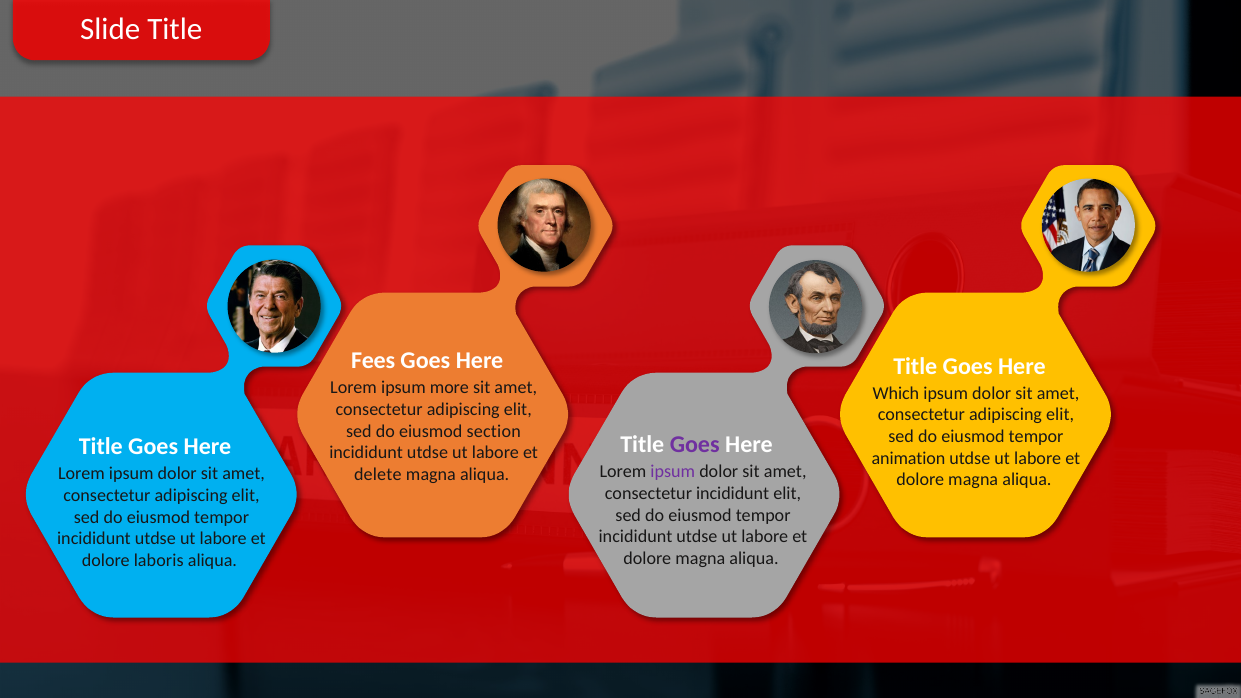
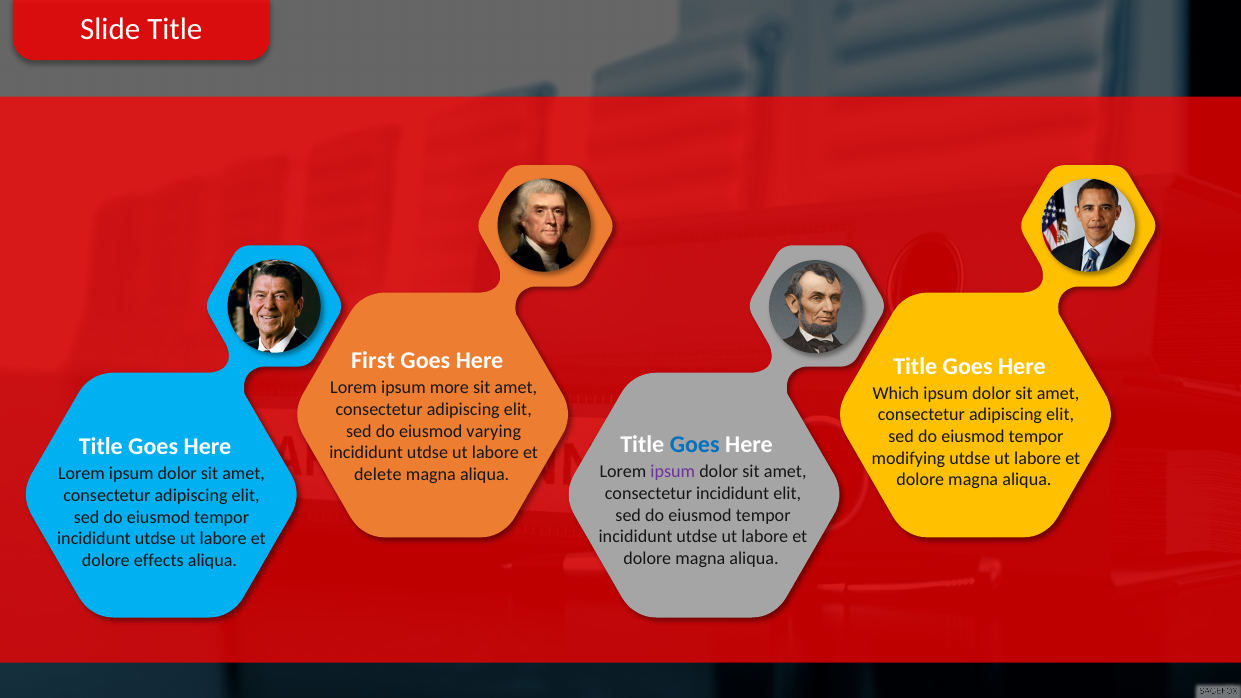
Fees: Fees -> First
section: section -> varying
Goes at (695, 445) colour: purple -> blue
animation: animation -> modifying
laboris: laboris -> effects
